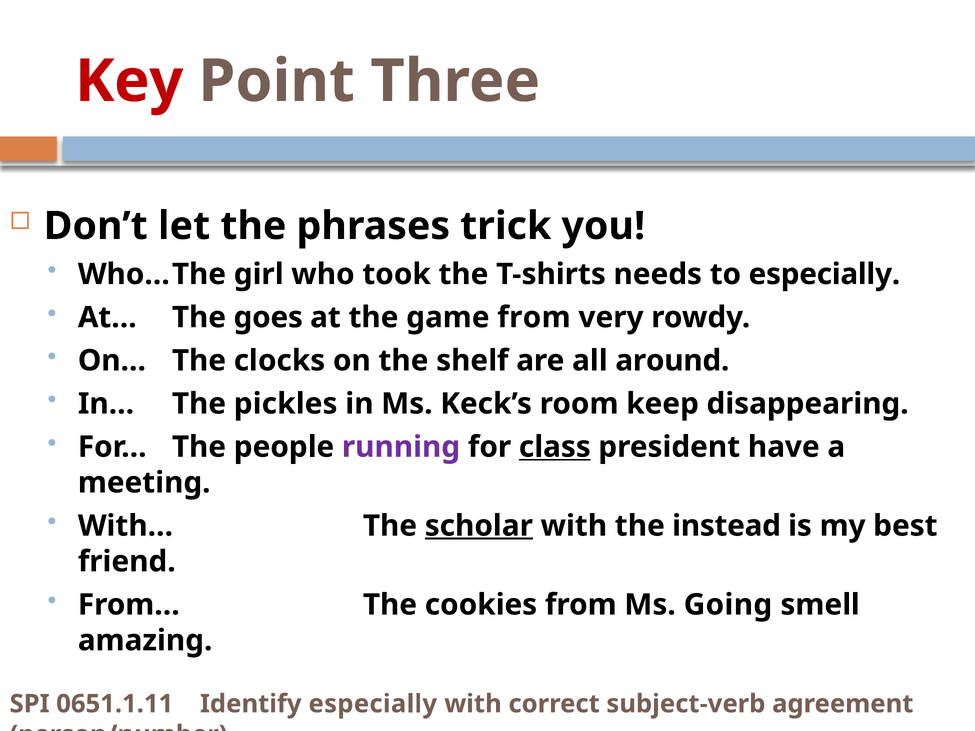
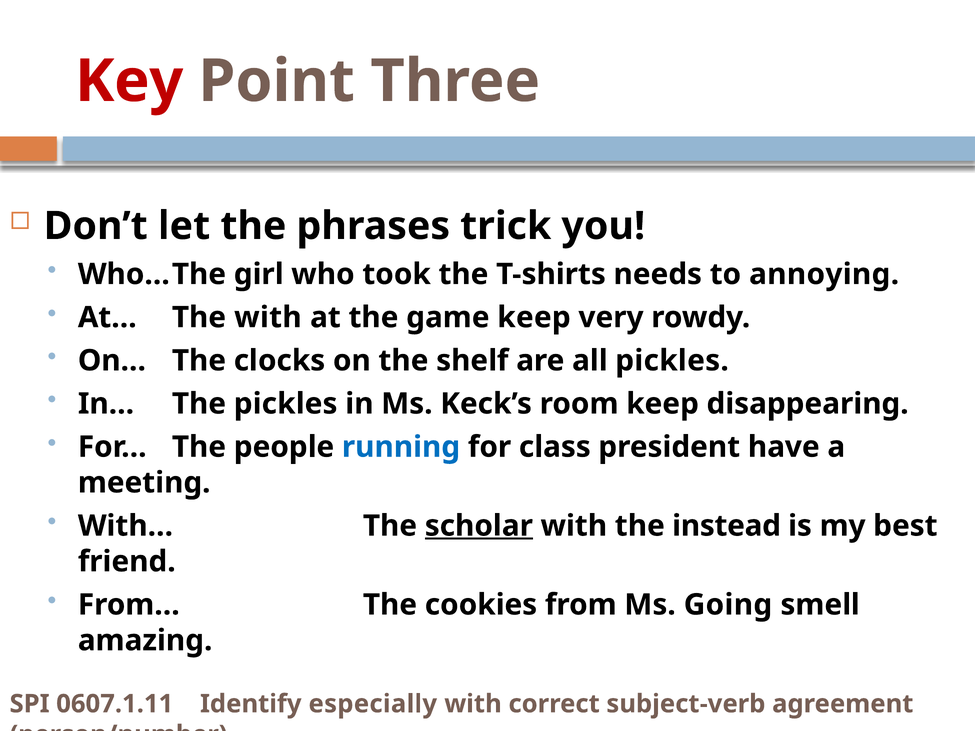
to especially: especially -> annoying
The goes: goes -> with
game from: from -> keep
all around: around -> pickles
running colour: purple -> blue
class underline: present -> none
0651.1.11: 0651.1.11 -> 0607.1.11
